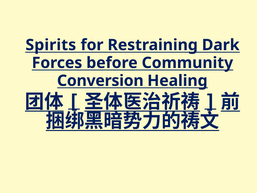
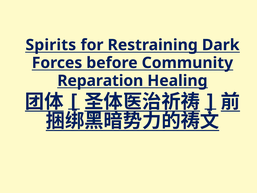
Conversion: Conversion -> Reparation
